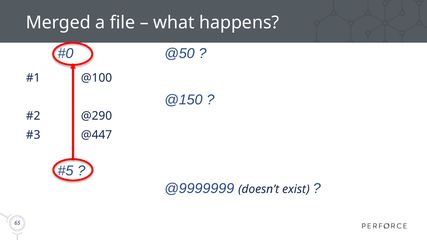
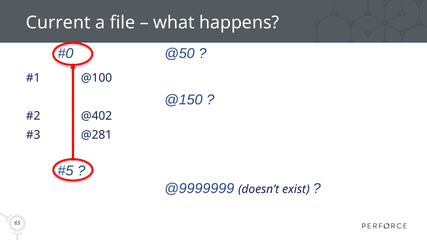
Merged: Merged -> Current
@290: @290 -> @402
@447: @447 -> @281
